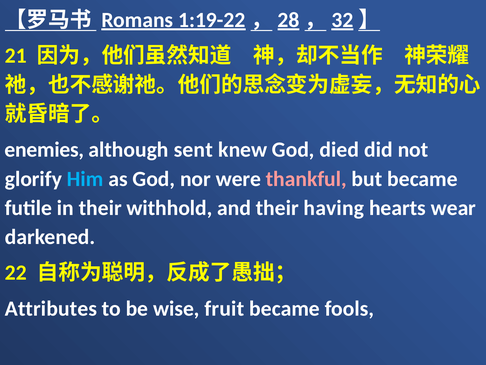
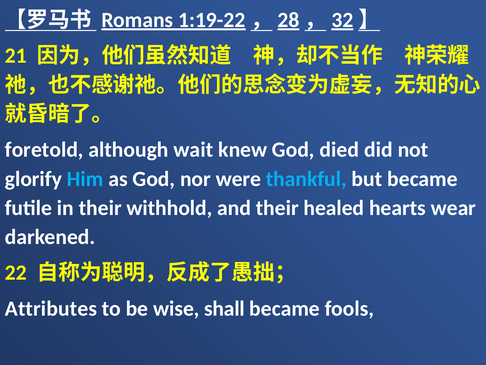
enemies: enemies -> foretold
sent: sent -> wait
thankful colour: pink -> light blue
having: having -> healed
fruit: fruit -> shall
